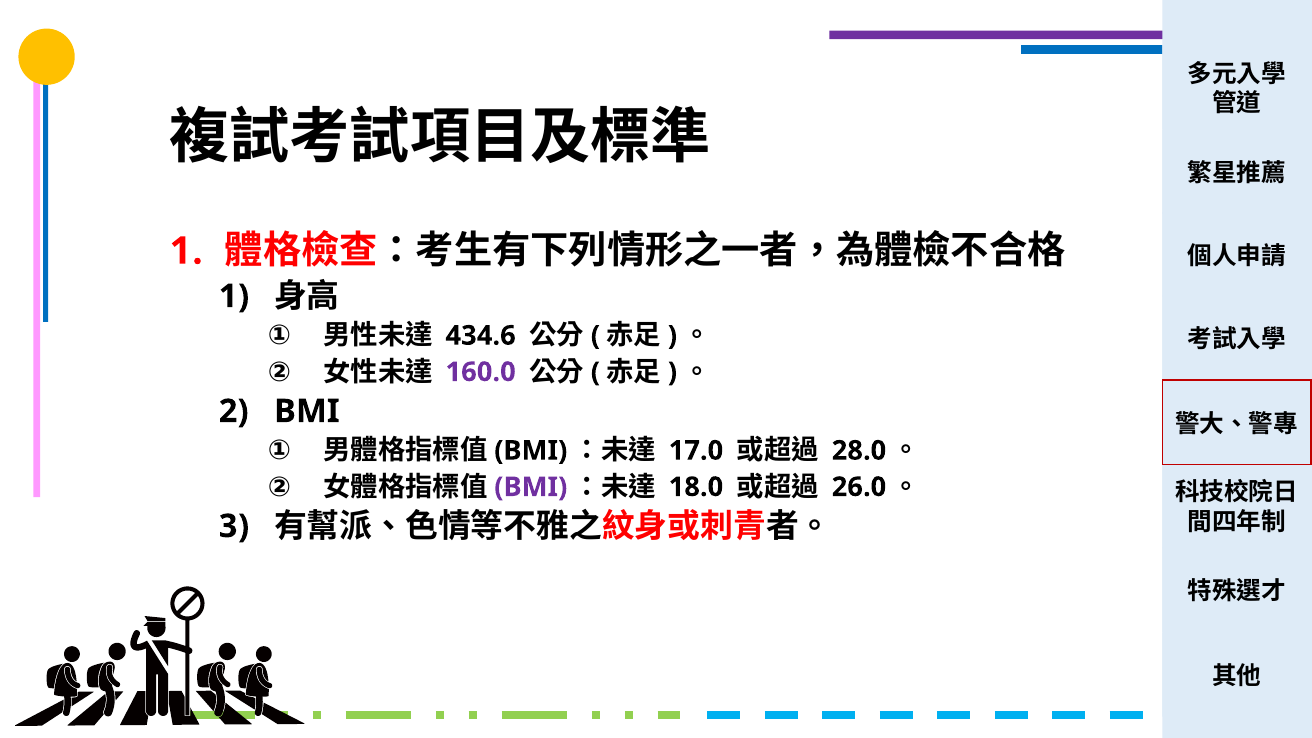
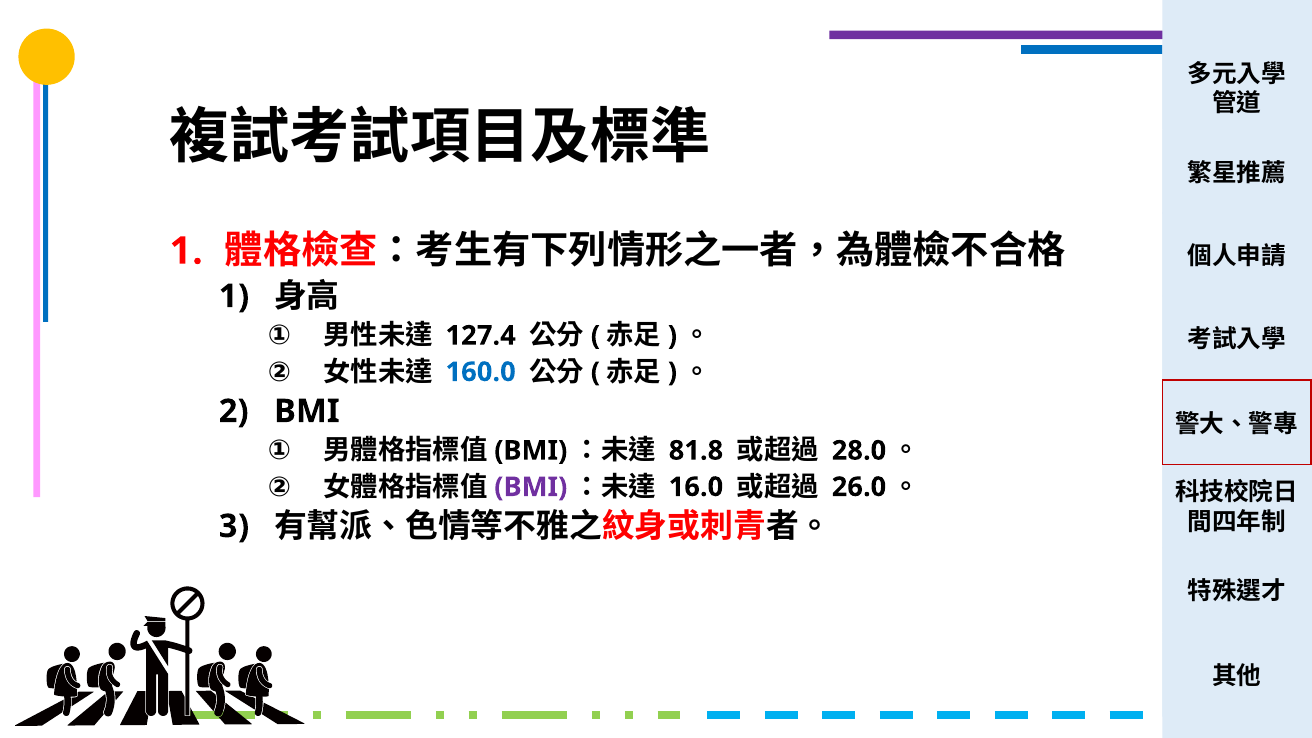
434.6: 434.6 -> 127.4
160.0 colour: purple -> blue
17.0: 17.0 -> 81.8
18.0: 18.0 -> 16.0
